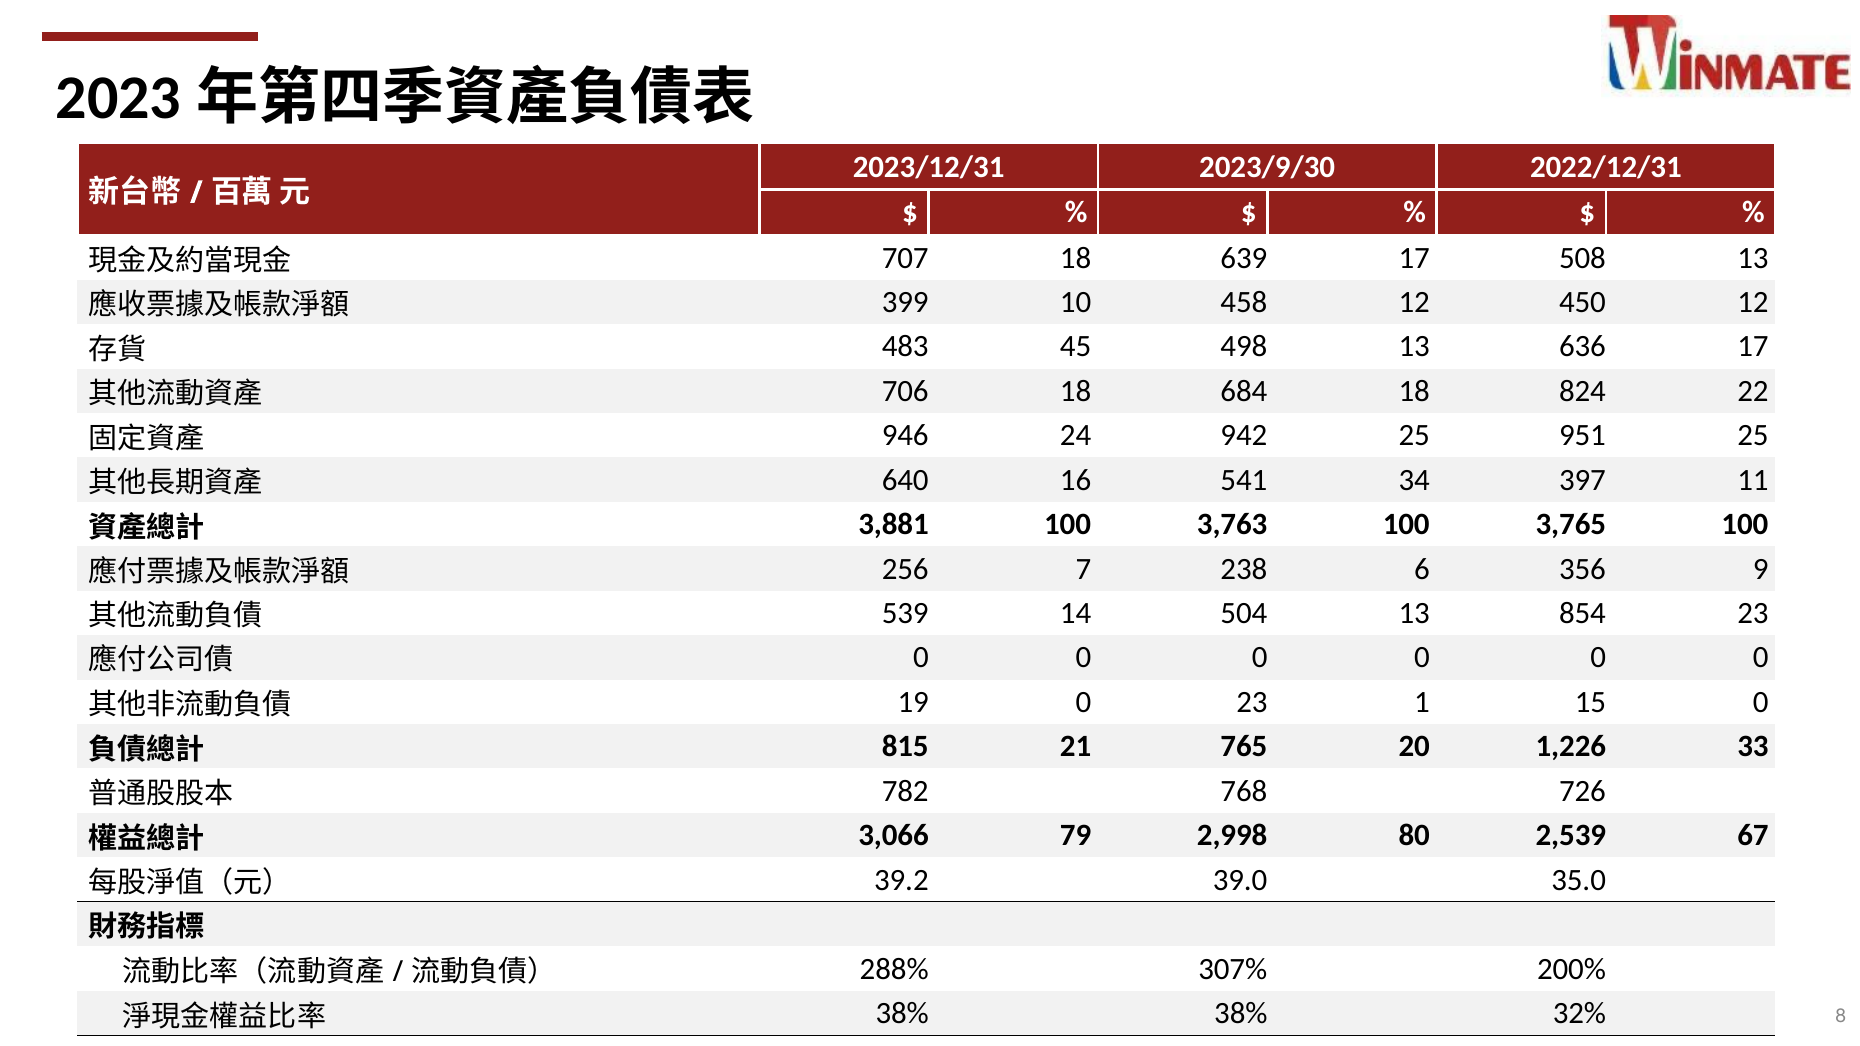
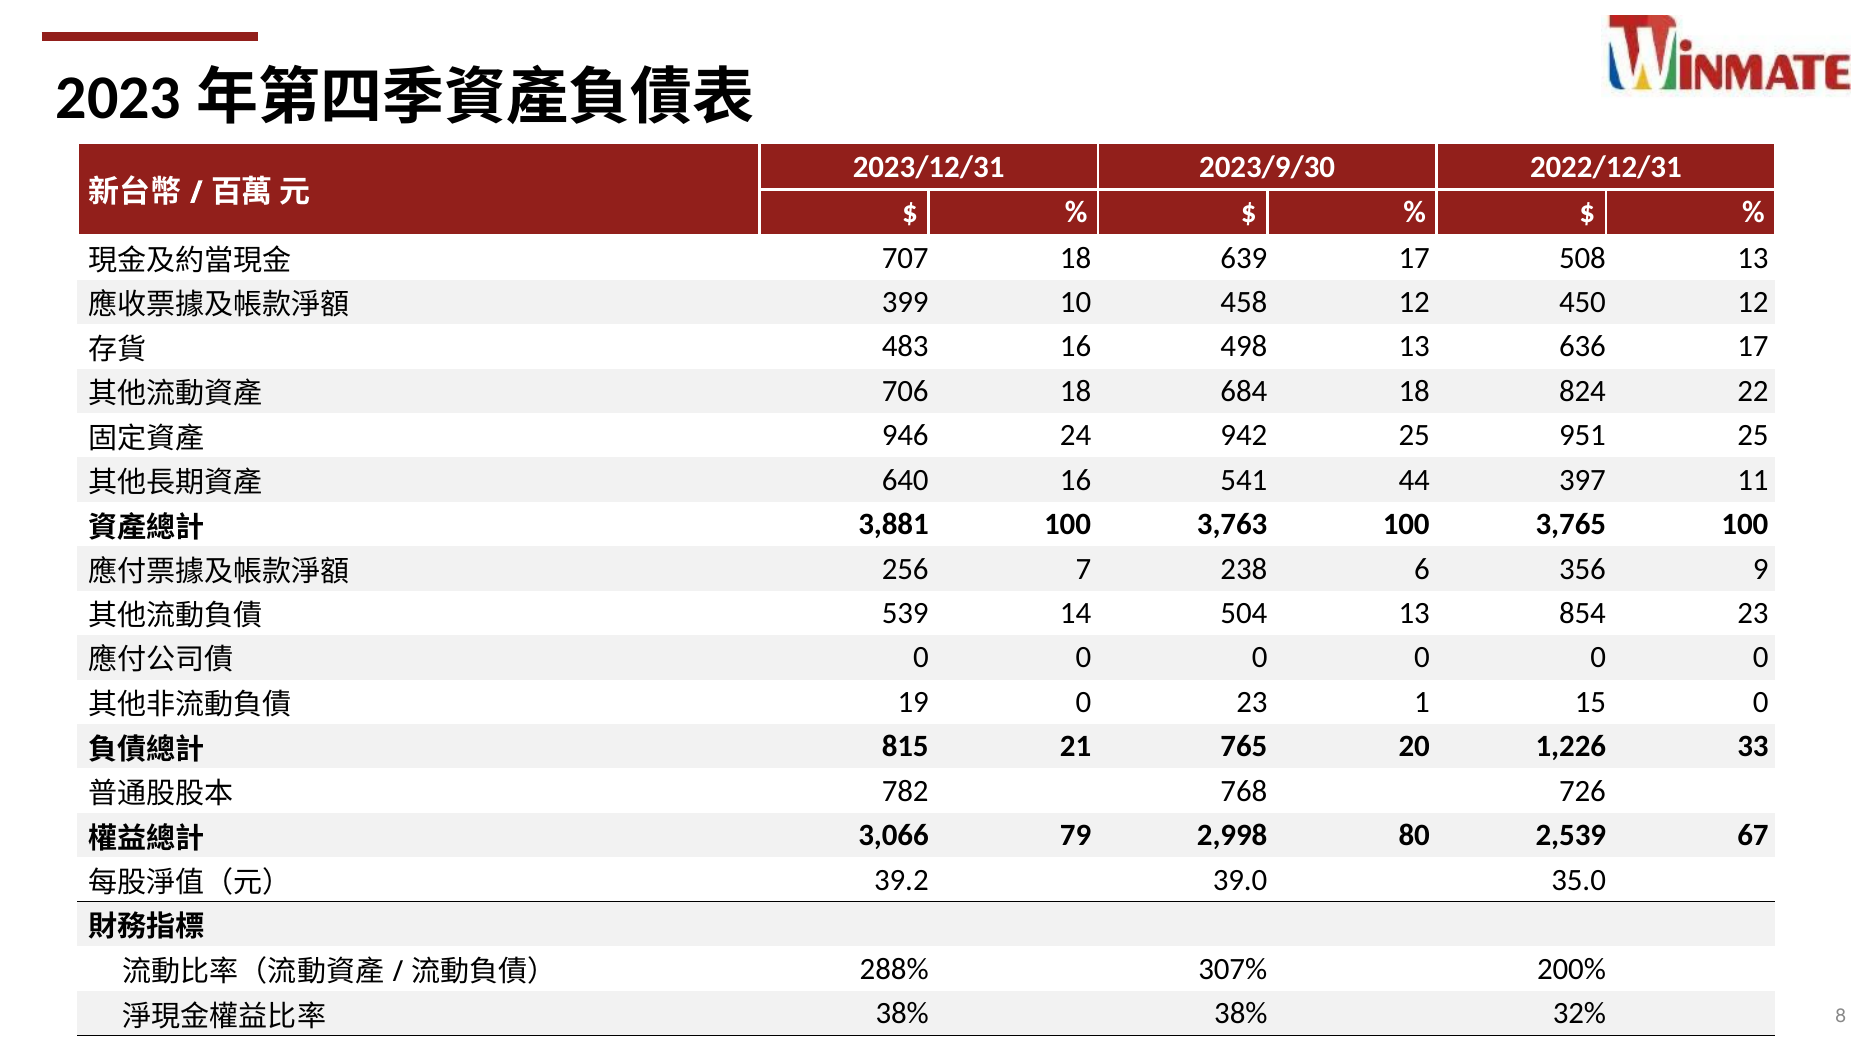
483 45: 45 -> 16
34: 34 -> 44
